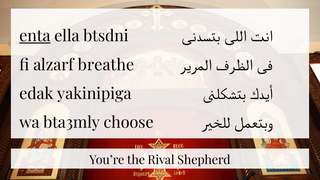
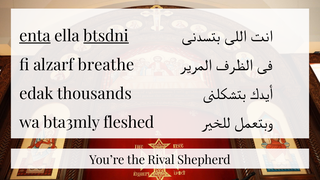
btsdni underline: none -> present
yakinipiga: yakinipiga -> thousands
choose: choose -> fleshed
